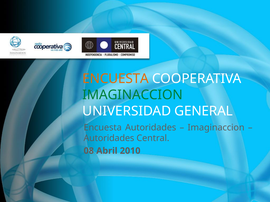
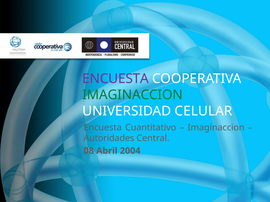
ENCUESTA at (116, 79) colour: orange -> purple
GENERAL: GENERAL -> CELULAR
Encuesta Autoridades: Autoridades -> Cuantitativo
2010: 2010 -> 2004
